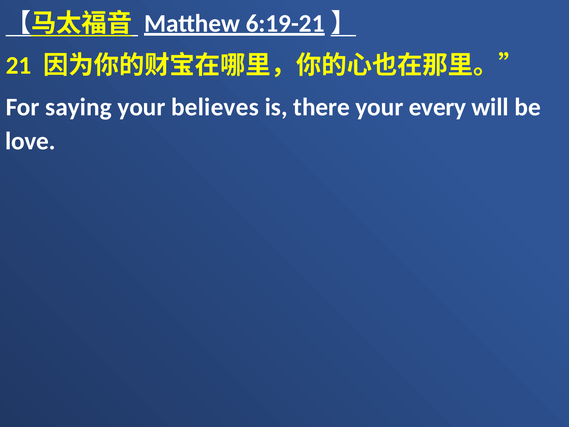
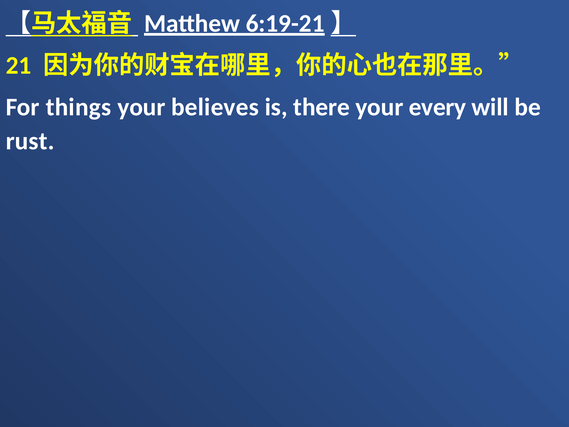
saying: saying -> things
love: love -> rust
